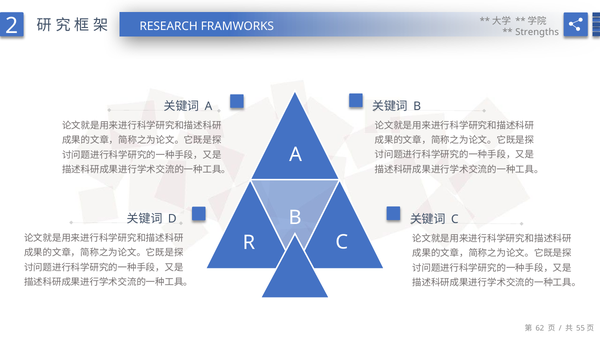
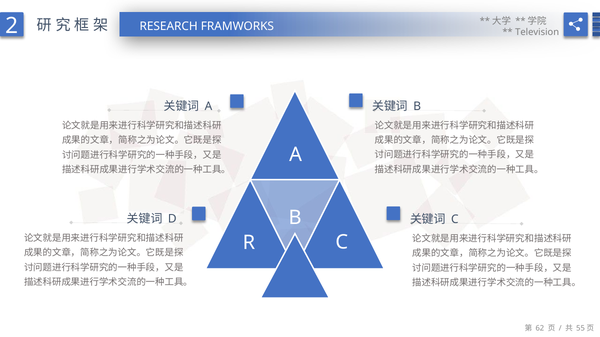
Strengths: Strengths -> Television
